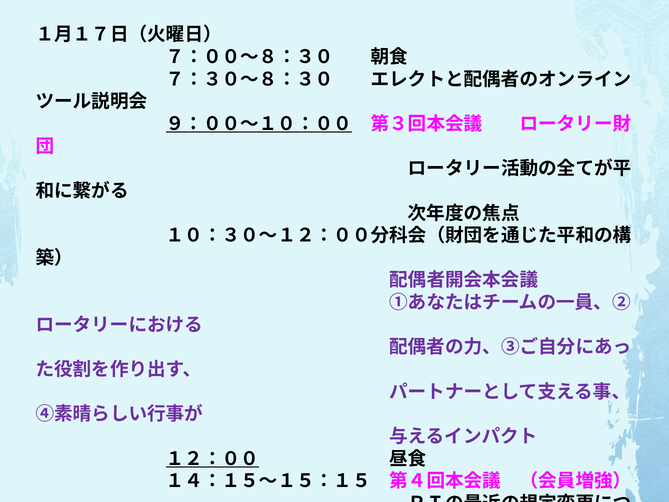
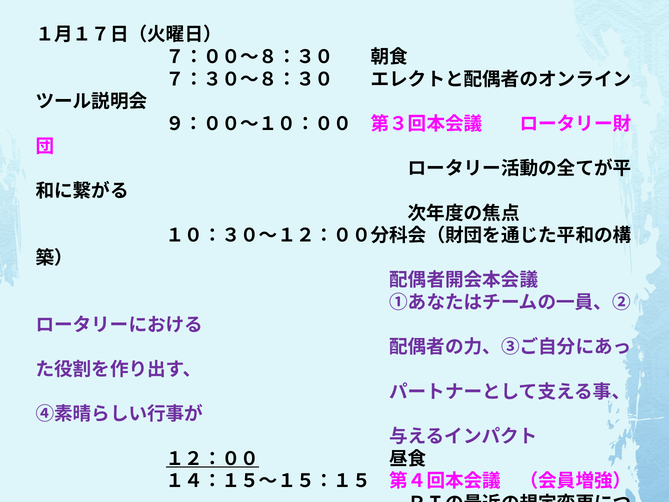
９：００～１０：００ underline: present -> none
